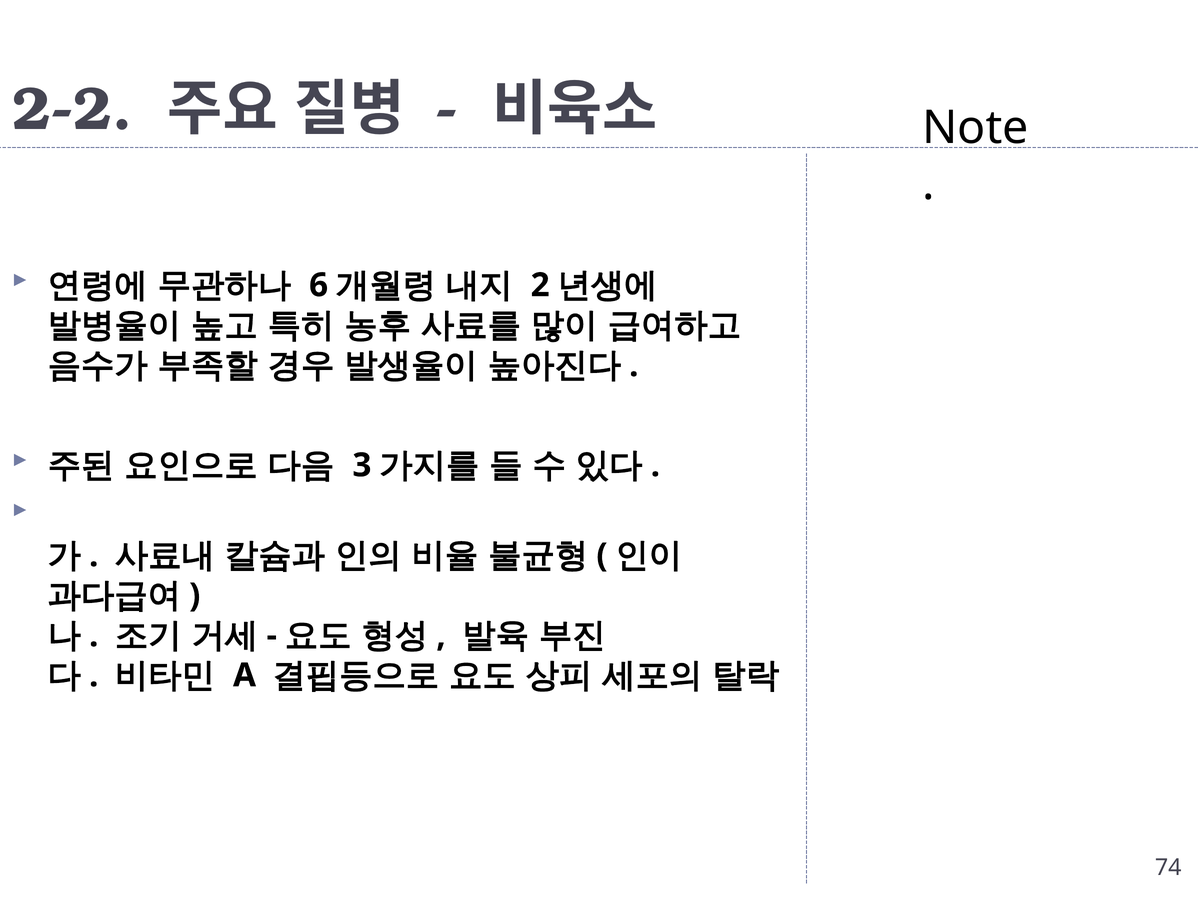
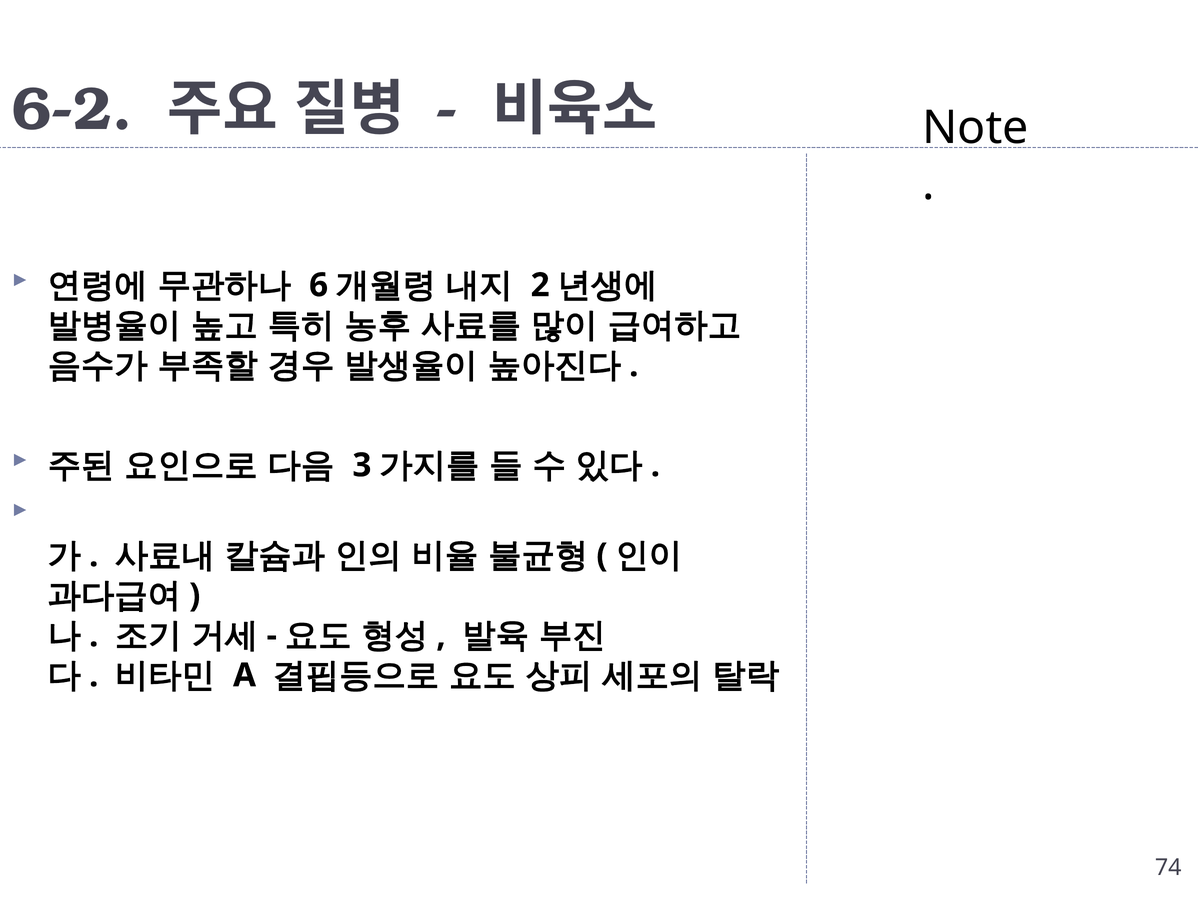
2-2: 2-2 -> 6-2
